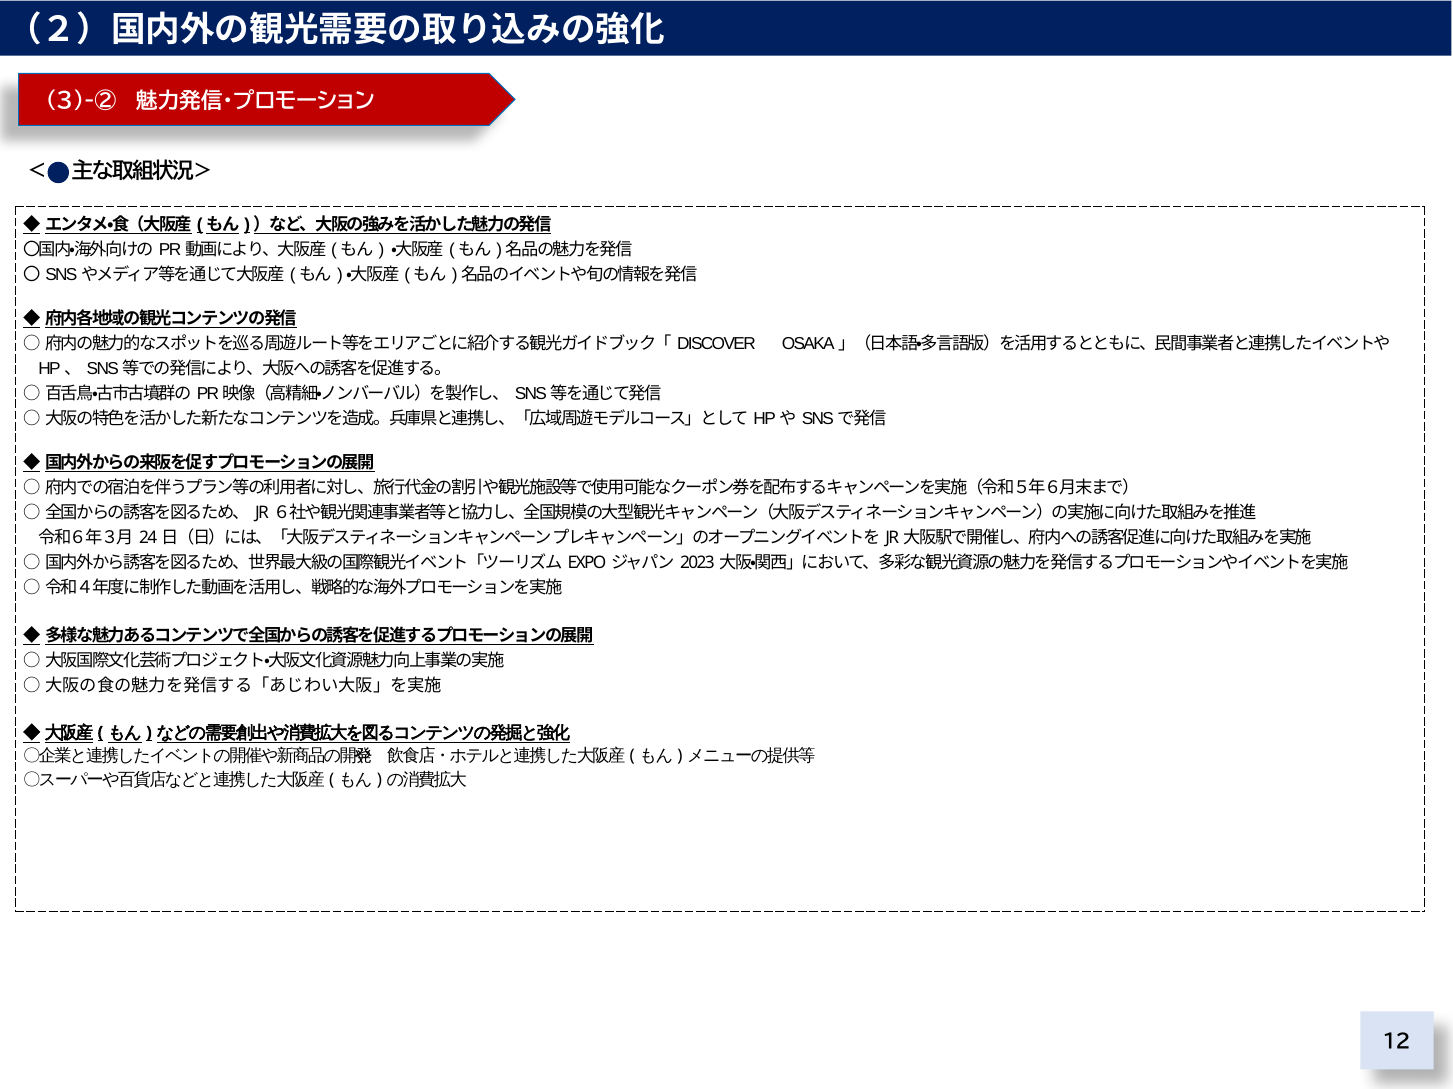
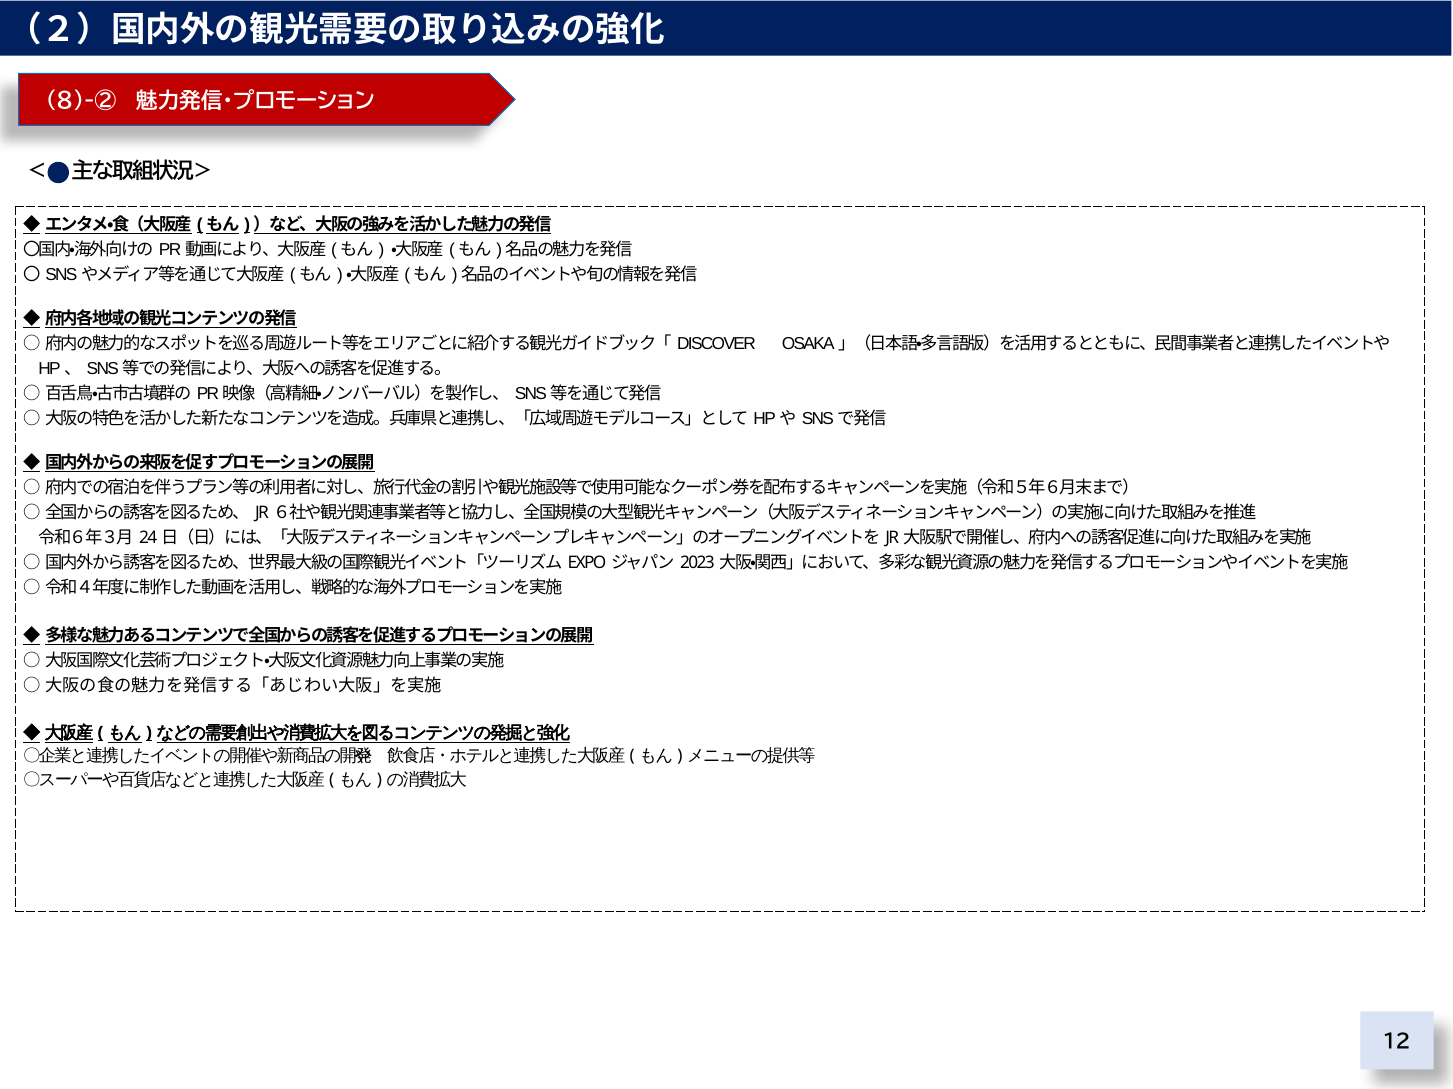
3)-②: 3)-② -> 8)-②
